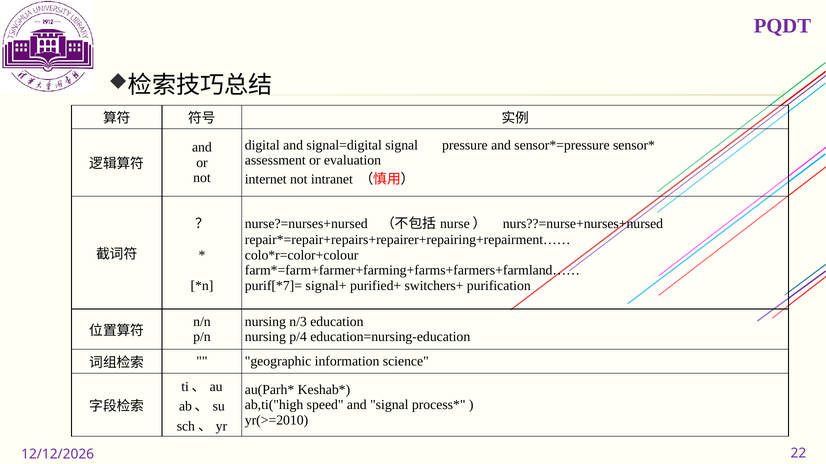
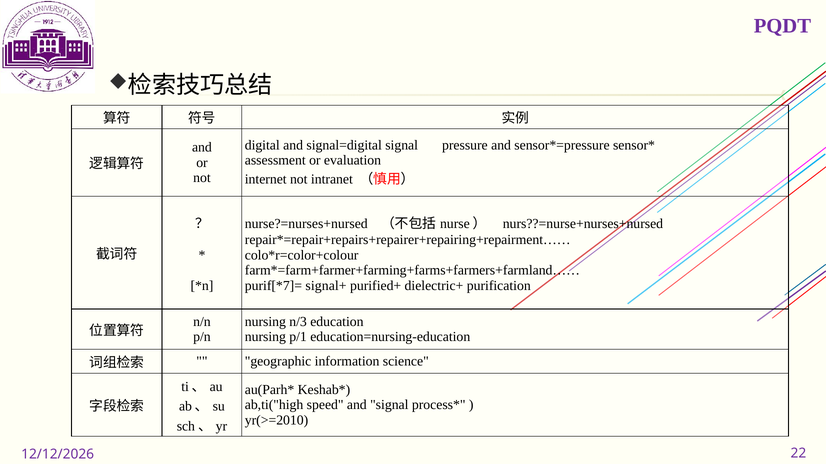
switchers+: switchers+ -> dielectric+
p/4: p/4 -> p/1
